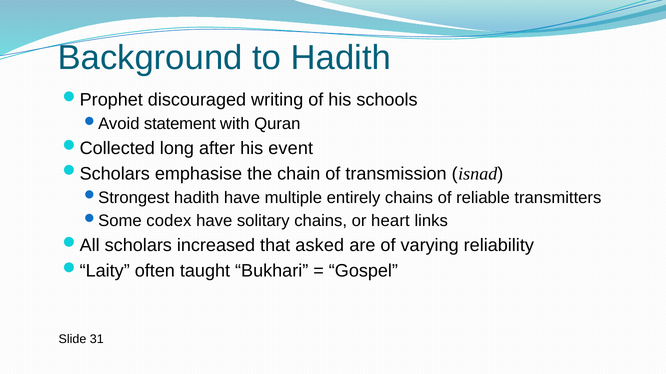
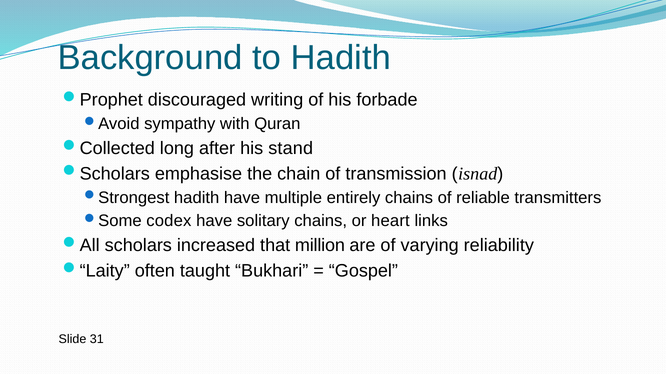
schools: schools -> forbade
statement: statement -> sympathy
event: event -> stand
asked: asked -> million
